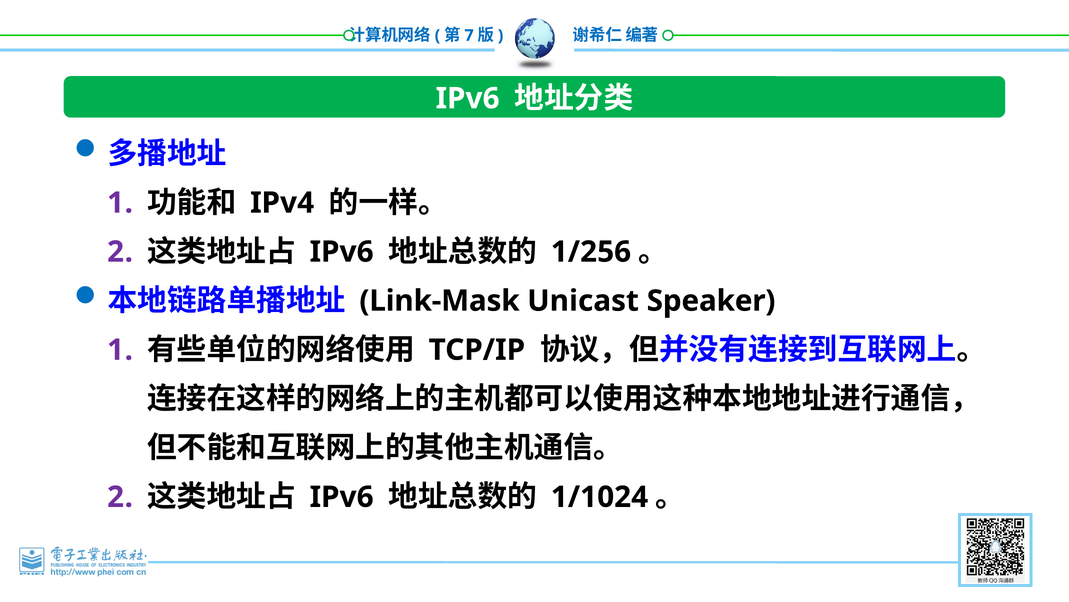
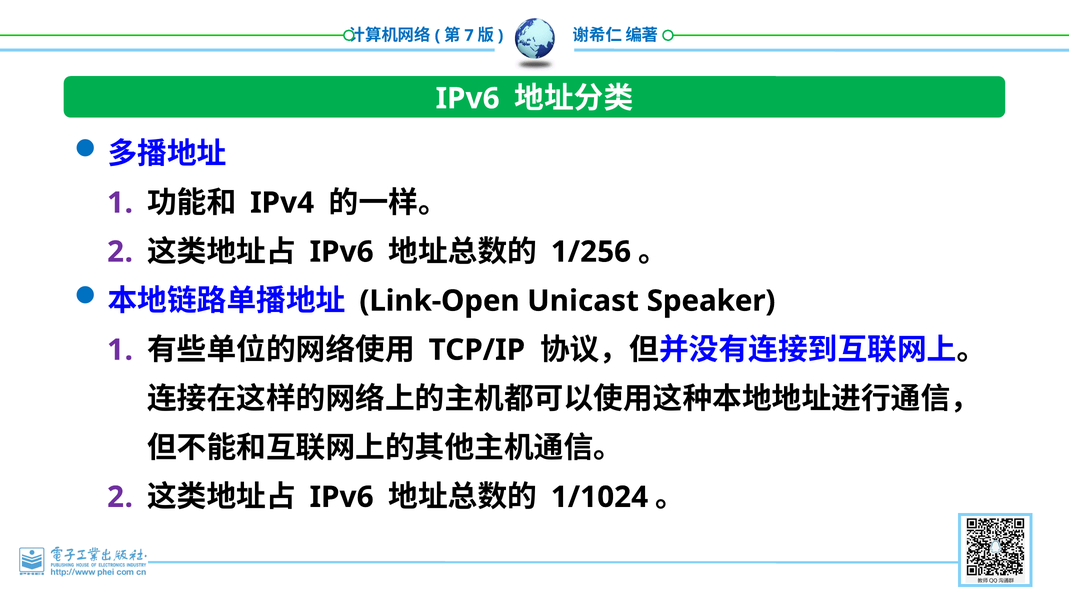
Link-Mask: Link-Mask -> Link-Open
